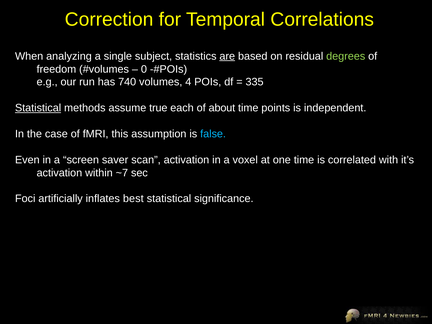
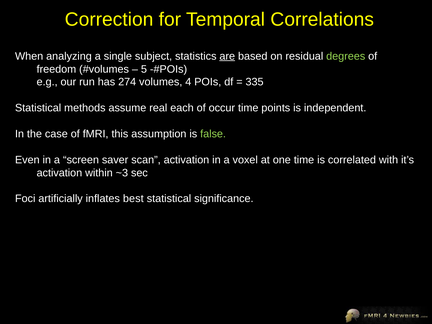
0: 0 -> 5
740: 740 -> 274
Statistical at (38, 108) underline: present -> none
true: true -> real
about: about -> occur
false colour: light blue -> light green
~7: ~7 -> ~3
